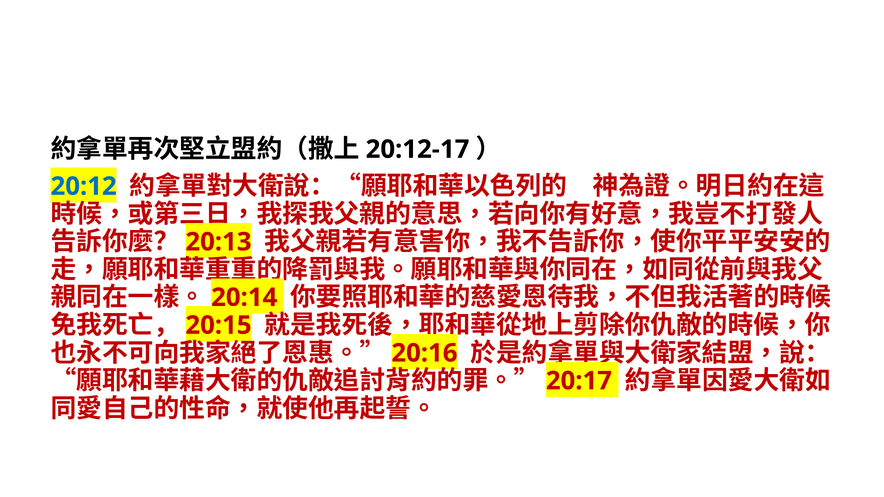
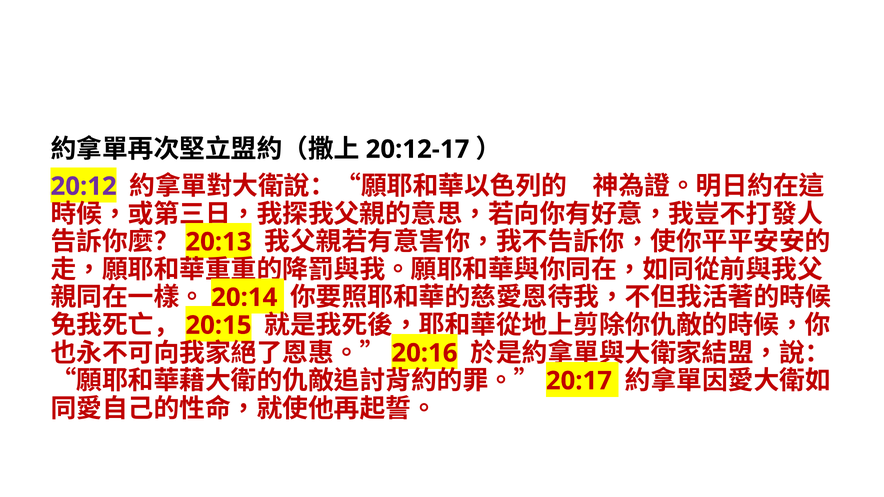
20:12 colour: blue -> purple
